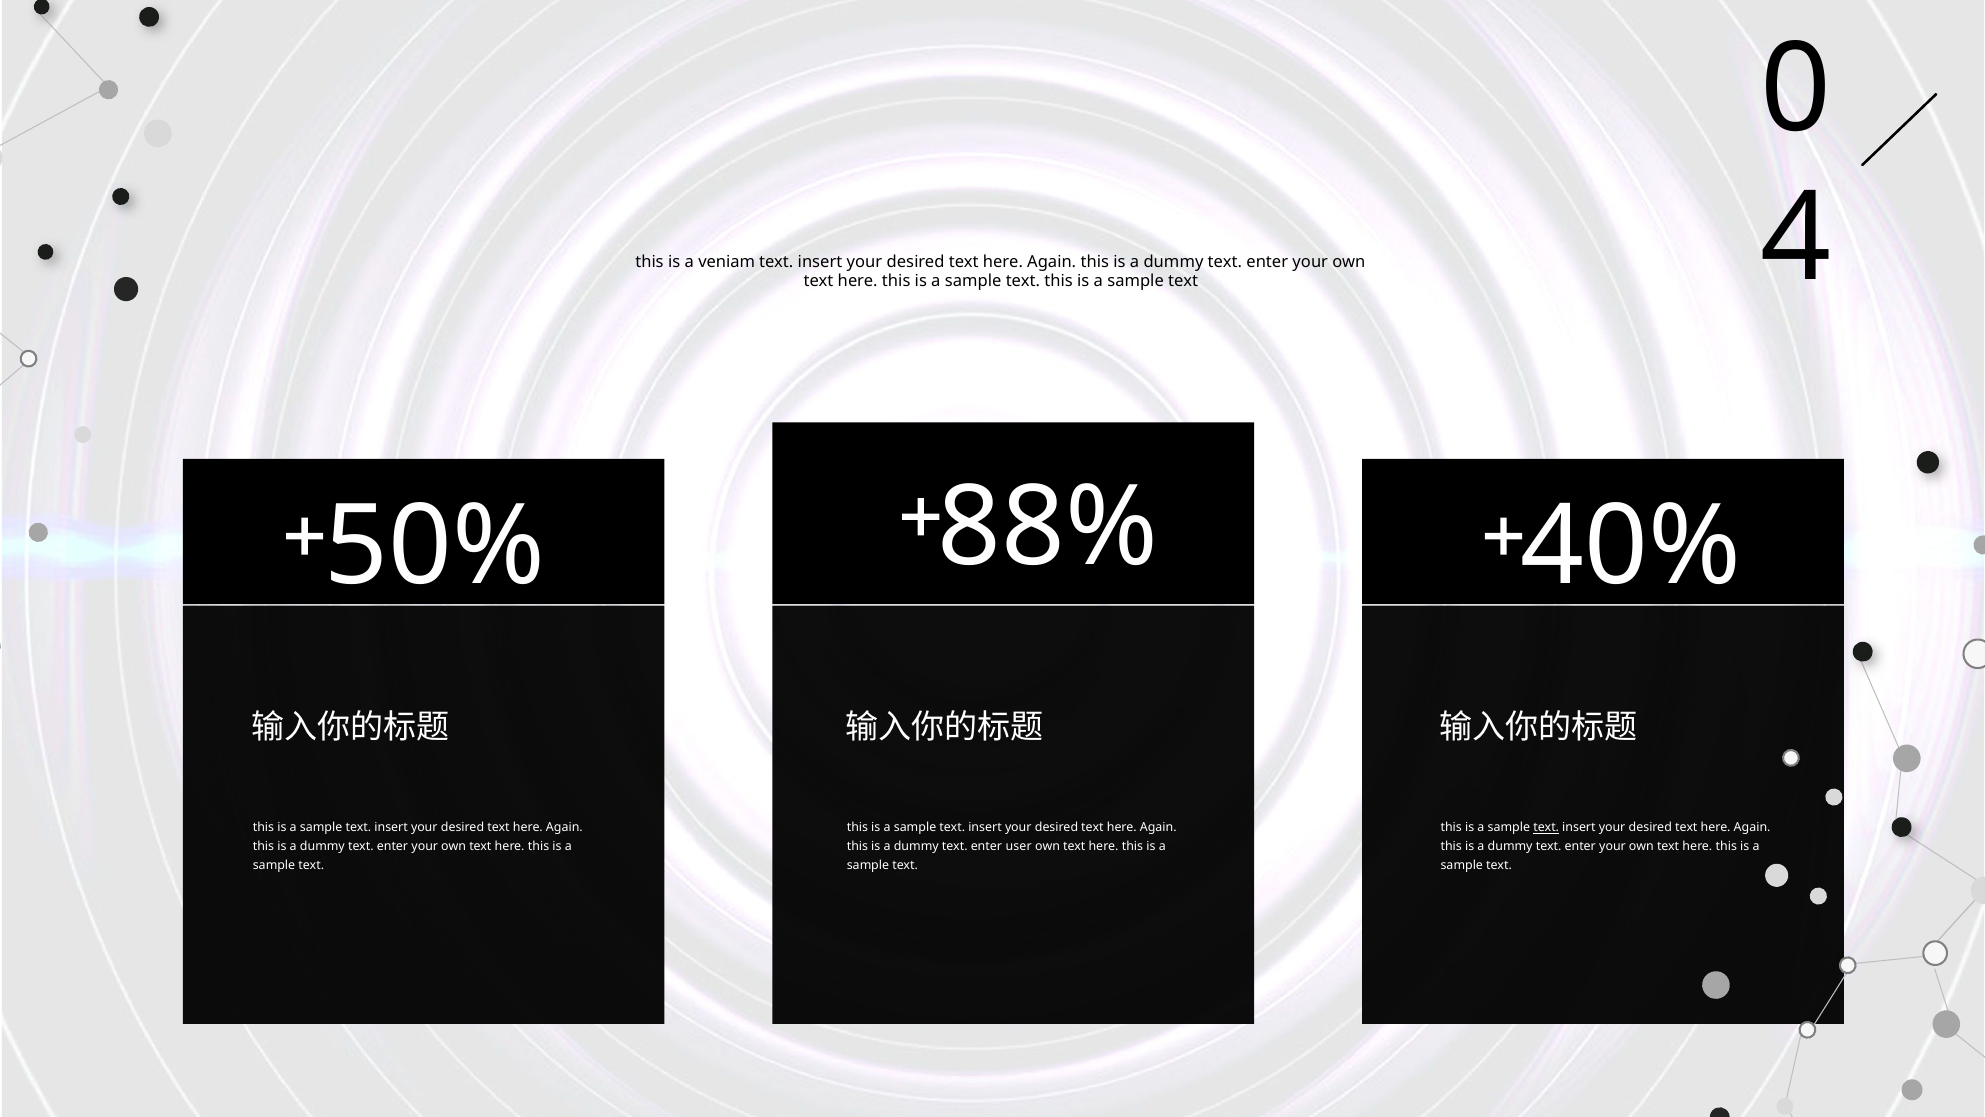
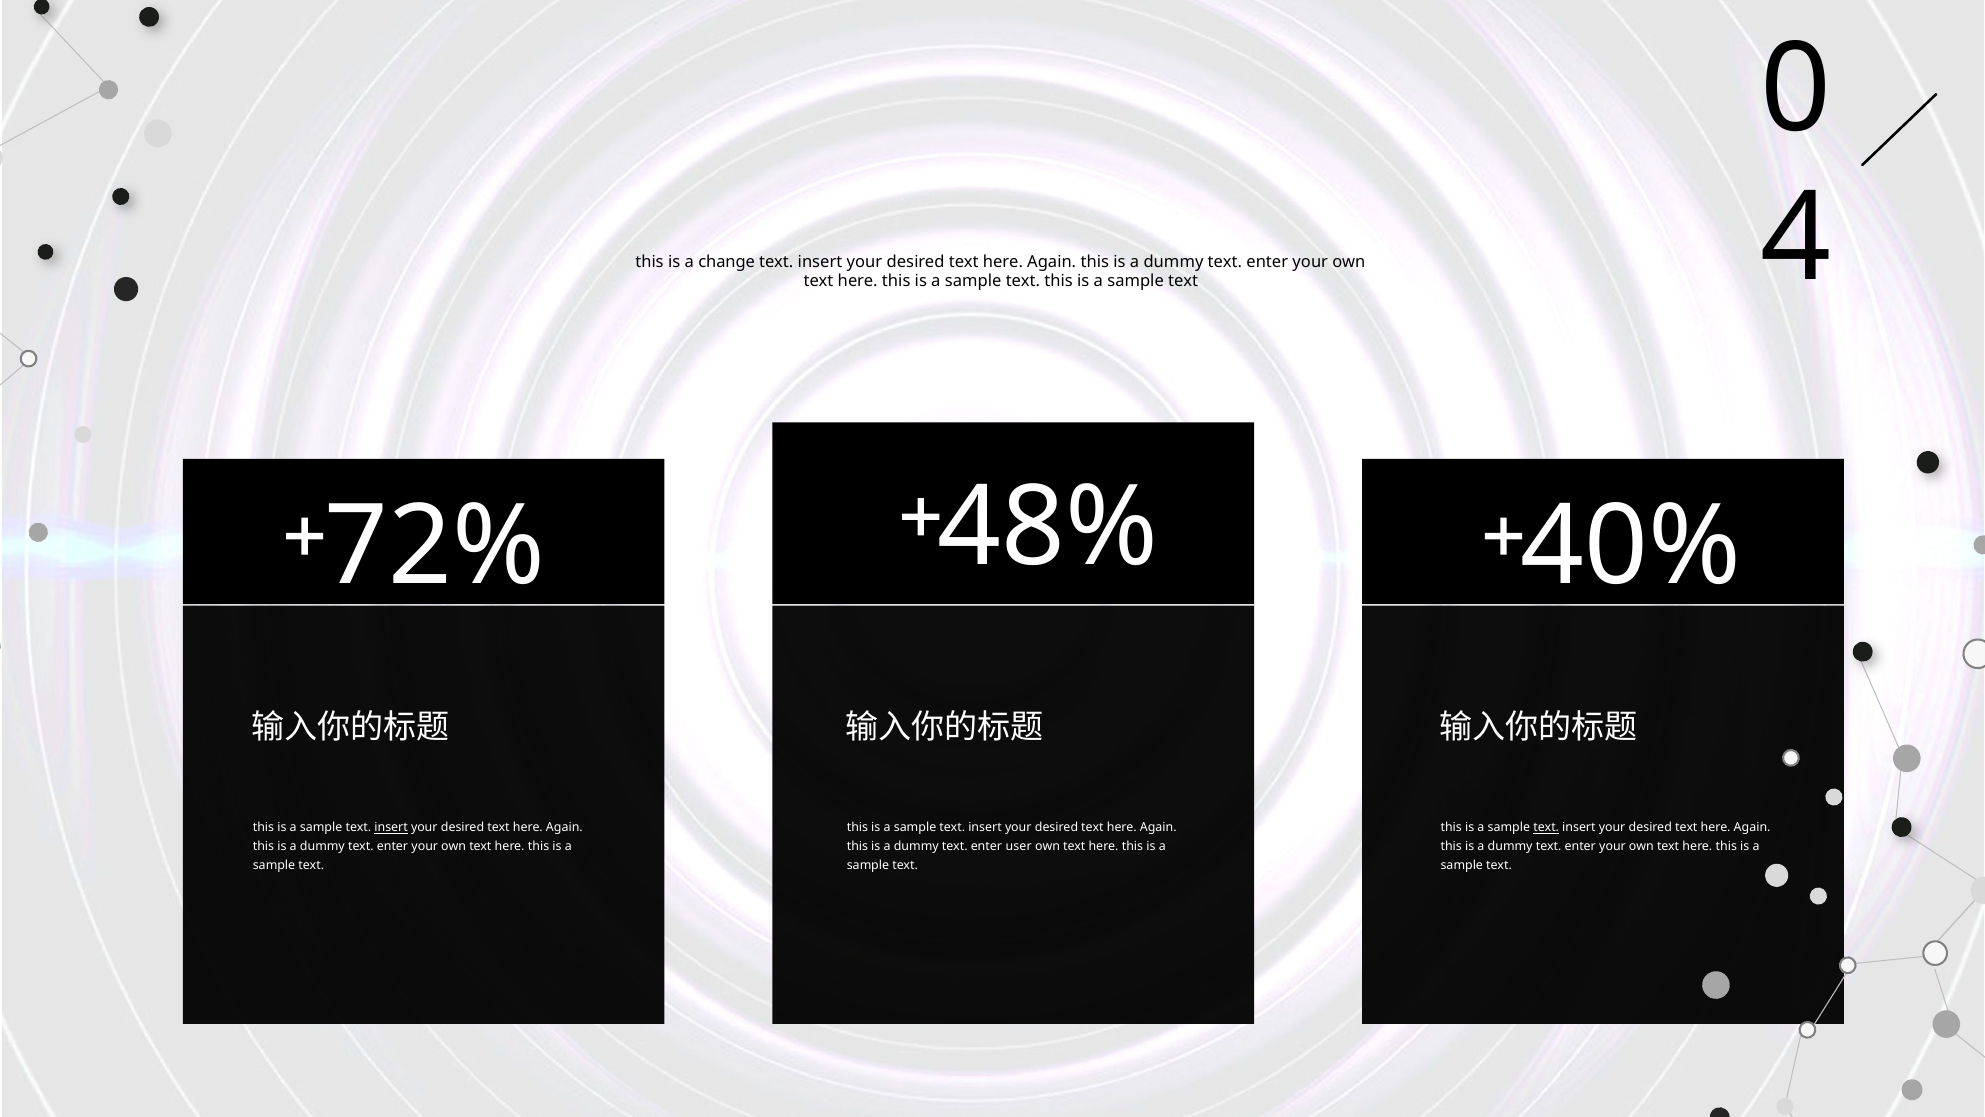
veniam: veniam -> change
88%: 88% -> 48%
50%: 50% -> 72%
insert at (391, 827) underline: none -> present
